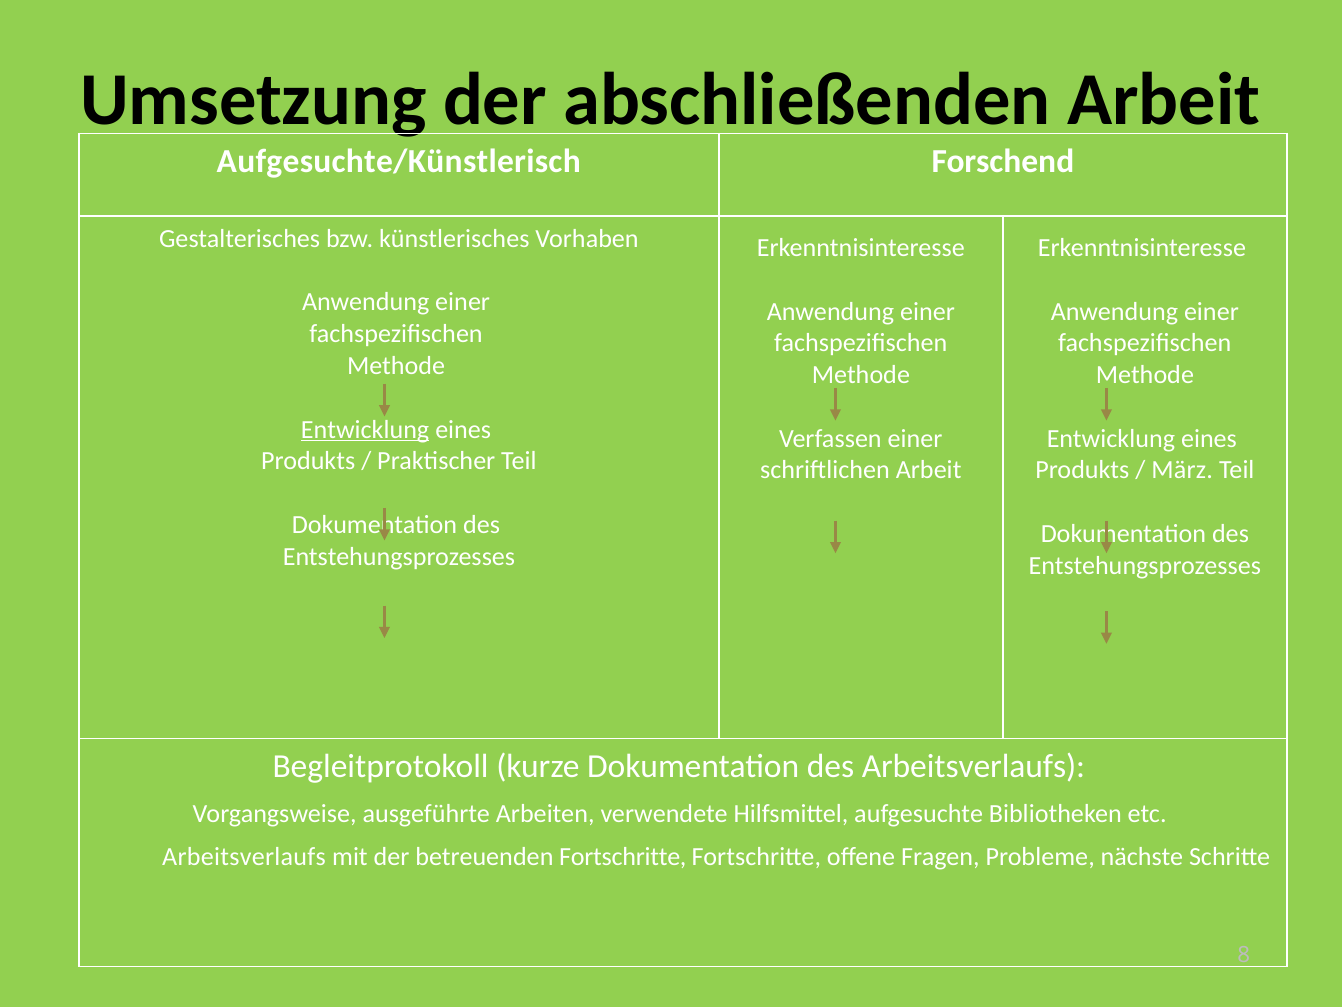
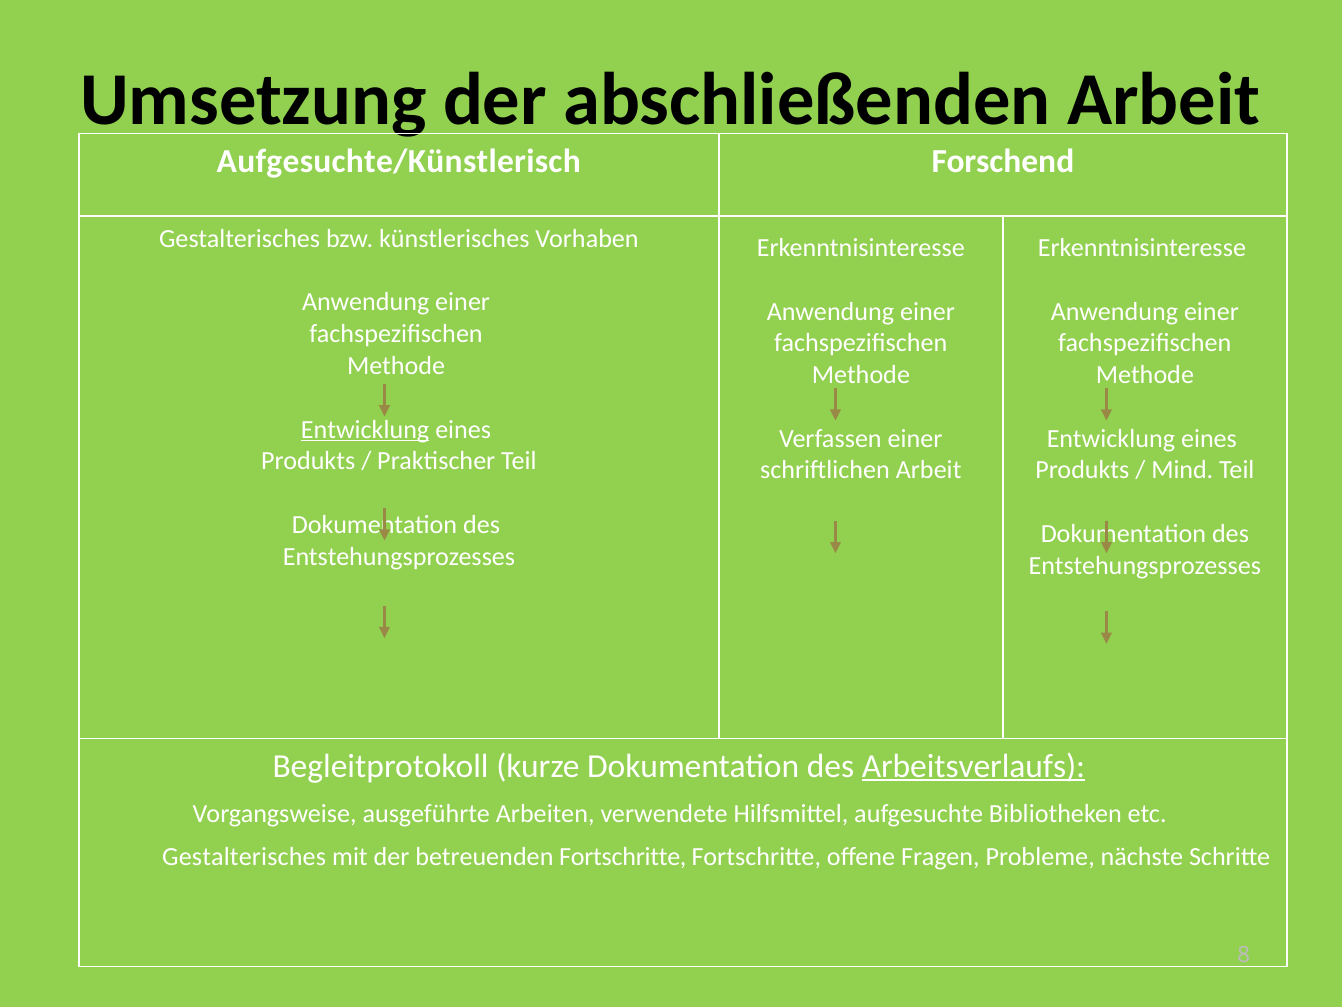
März: März -> Mind
Arbeitsverlaufs at (973, 766) underline: none -> present
Arbeitsverlaufs at (244, 856): Arbeitsverlaufs -> Gestalterisches
